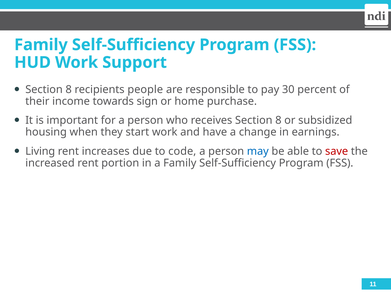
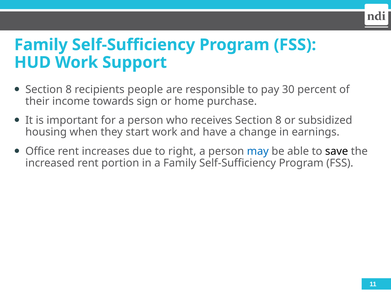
Living: Living -> Office
code: code -> right
save colour: red -> black
